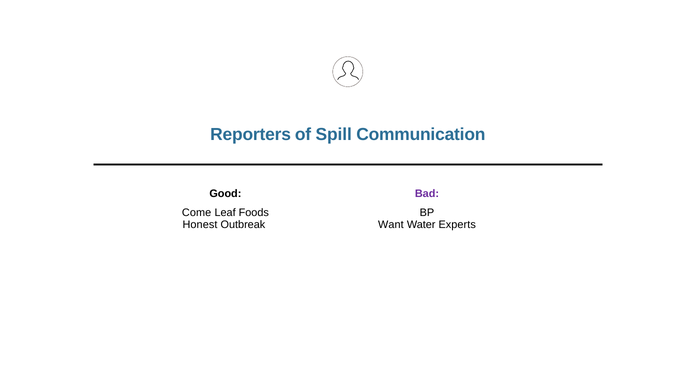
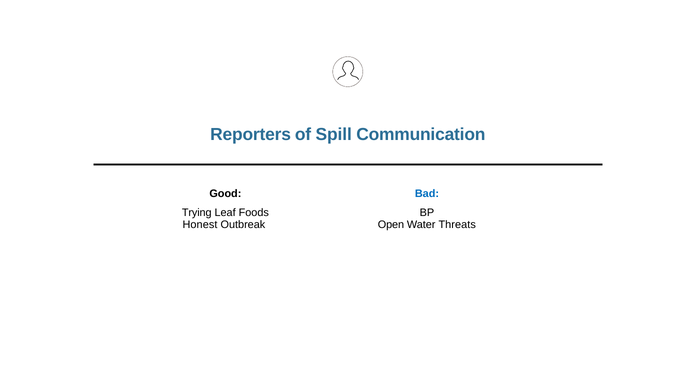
Bad colour: purple -> blue
Come: Come -> Trying
Want: Want -> Open
Experts: Experts -> Threats
